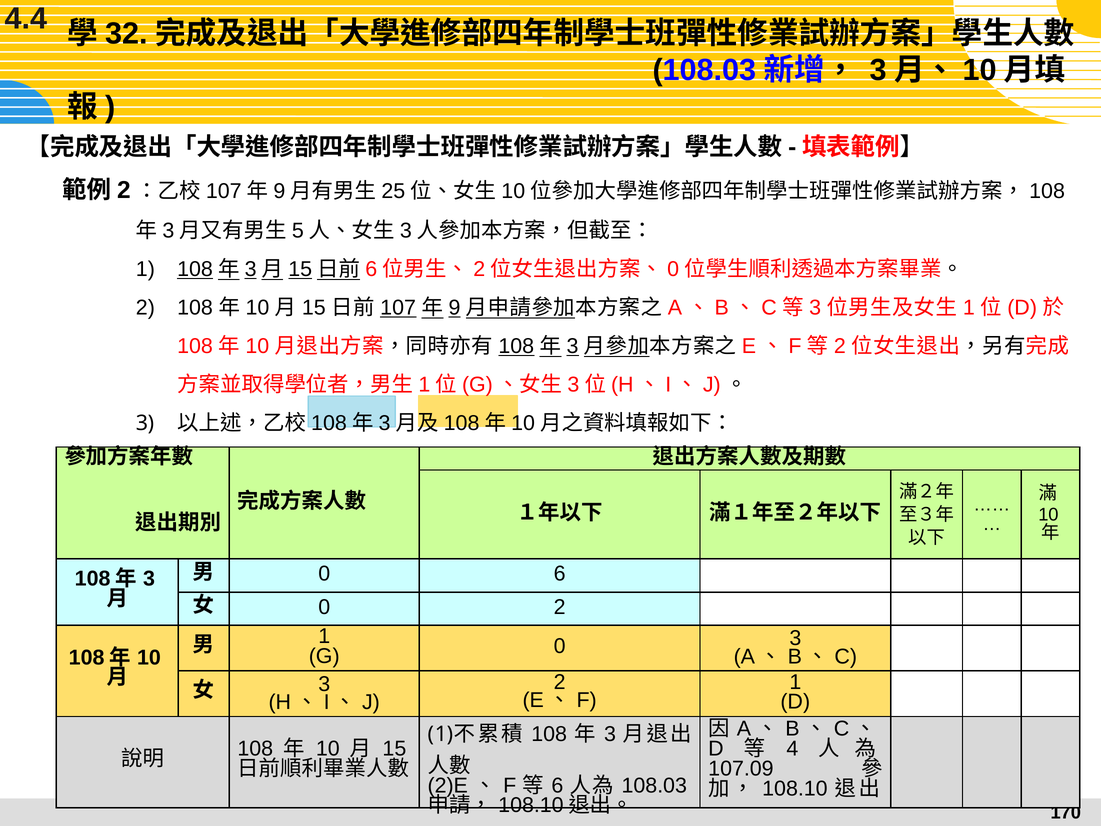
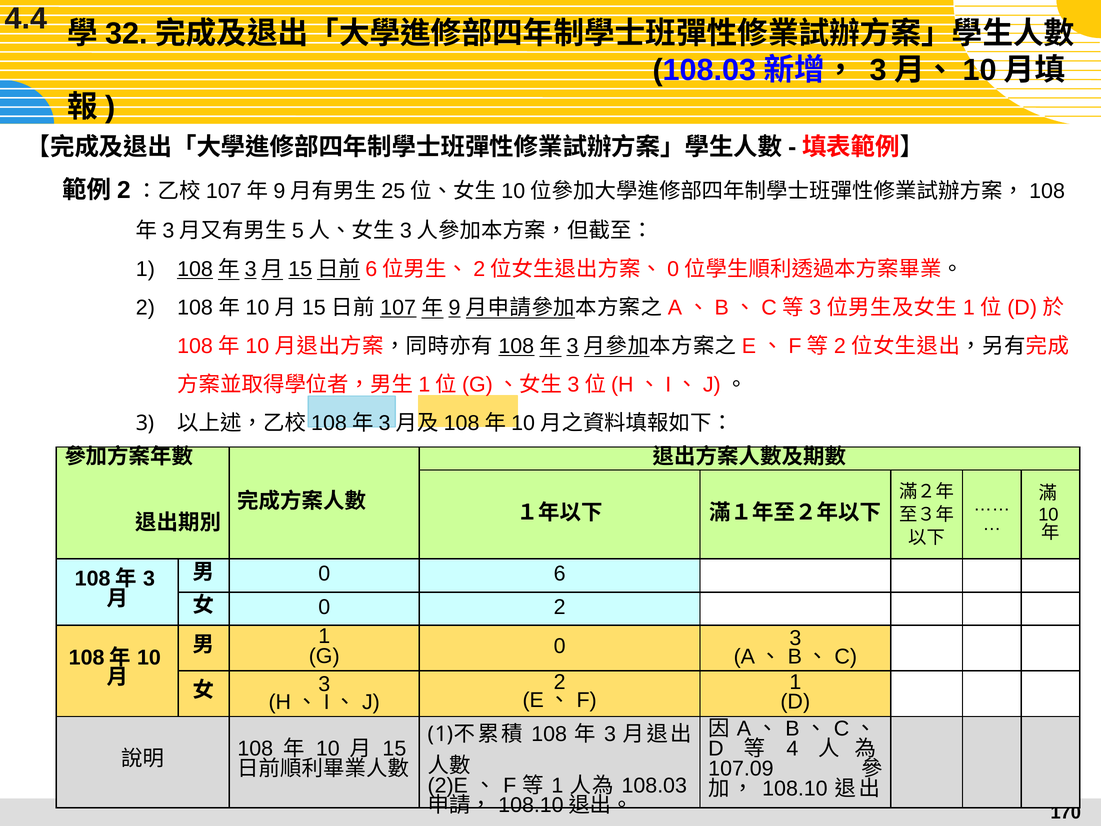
6 at (557, 785): 6 -> 1
